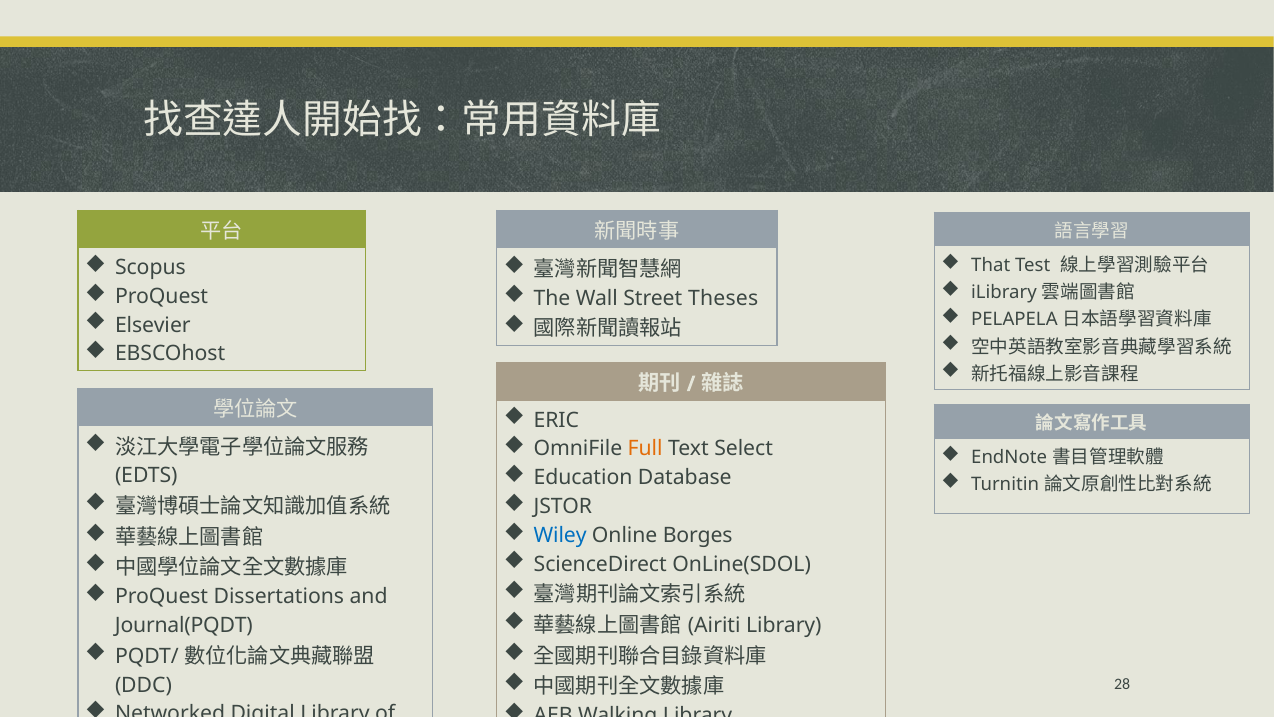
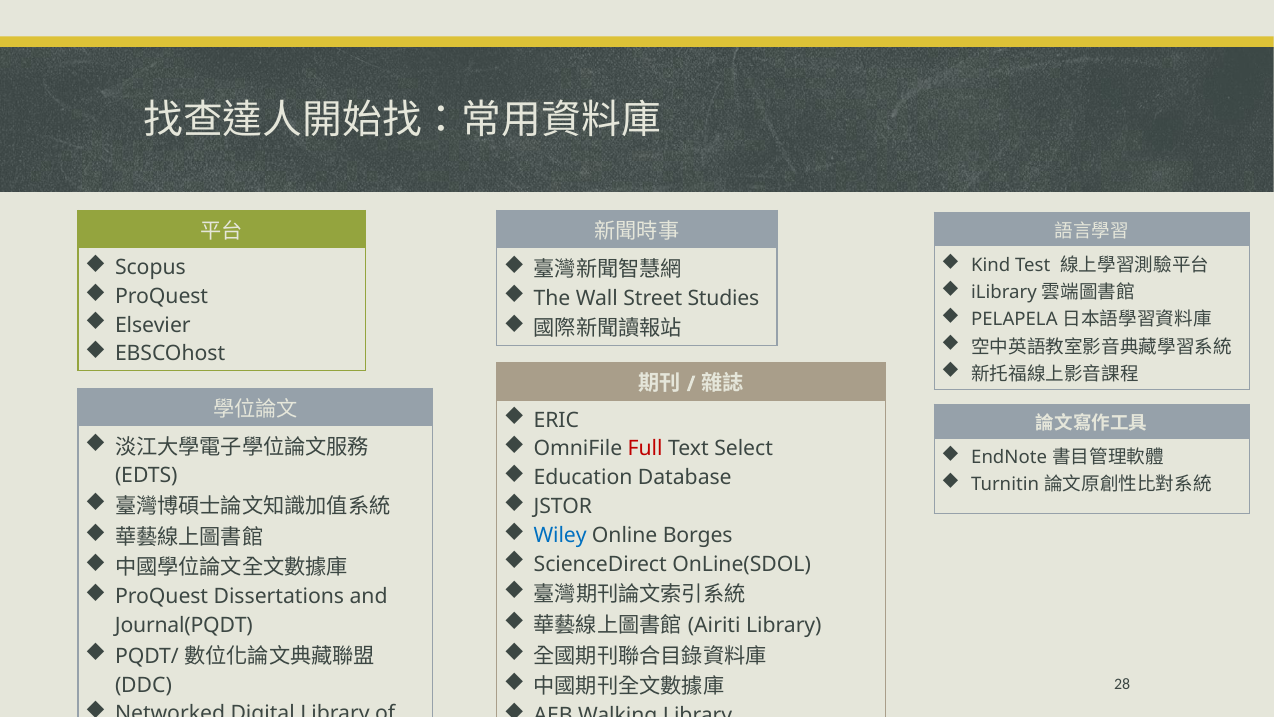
That: That -> Kind
Street Theses: Theses -> Studies
Full colour: orange -> red
